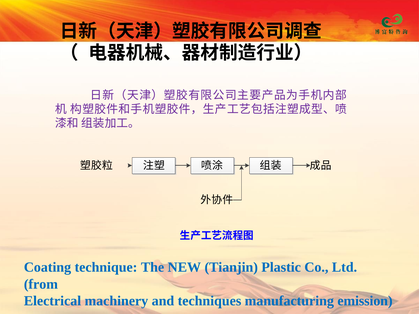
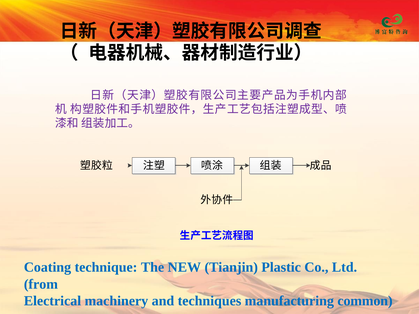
emission: emission -> common
